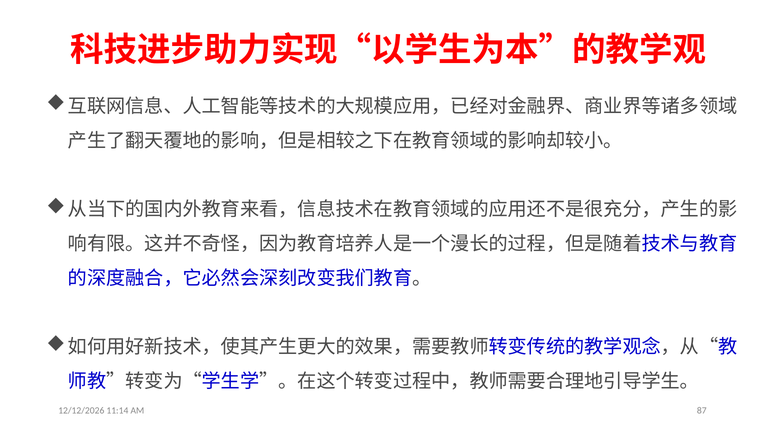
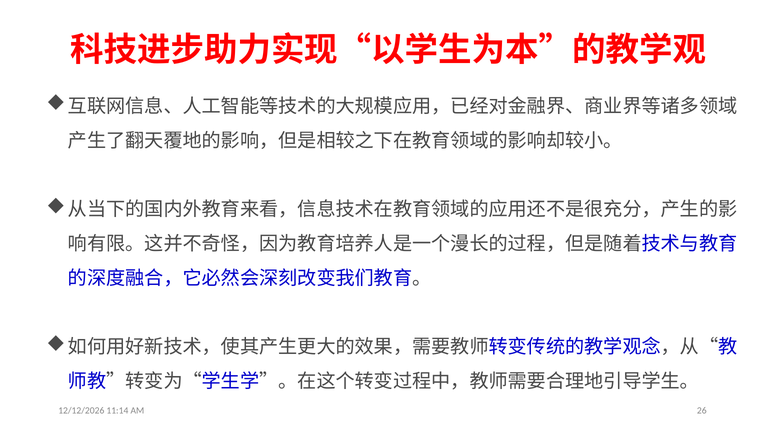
87: 87 -> 26
